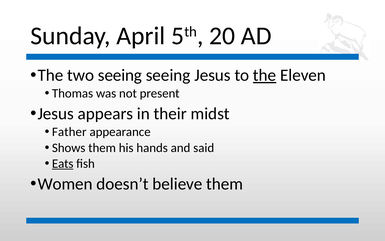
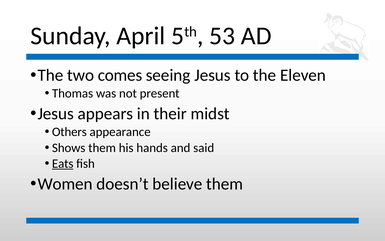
20: 20 -> 53
two seeing: seeing -> comes
the at (265, 75) underline: present -> none
Father: Father -> Others
